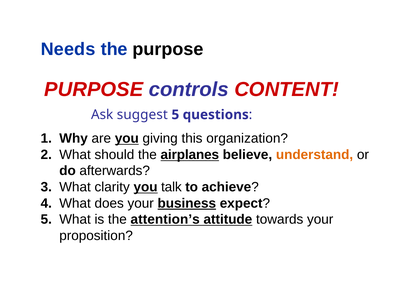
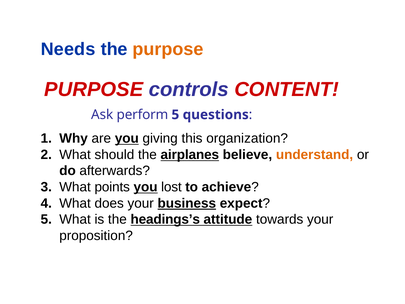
purpose at (168, 49) colour: black -> orange
suggest: suggest -> perform
clarity: clarity -> points
talk: talk -> lost
attention’s: attention’s -> headings’s
